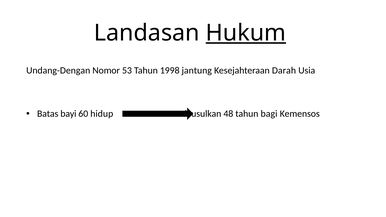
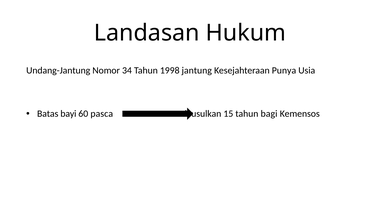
Hukum underline: present -> none
Undang-Dengan: Undang-Dengan -> Undang-Jantung
53: 53 -> 34
Darah: Darah -> Punya
hidup: hidup -> pasca
48: 48 -> 15
